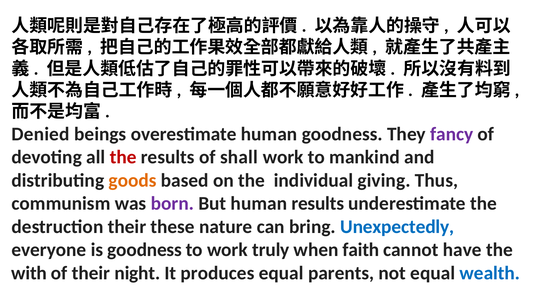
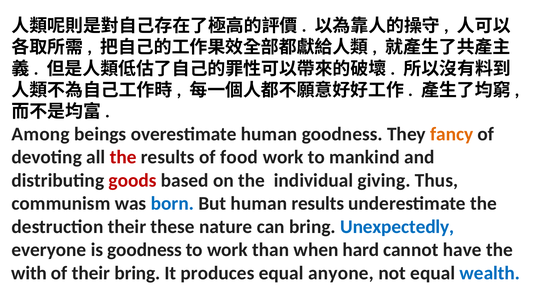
Denied: Denied -> Among
fancy colour: purple -> orange
shall: shall -> food
goods colour: orange -> red
born colour: purple -> blue
truly: truly -> than
faith: faith -> hard
their night: night -> bring
parents: parents -> anyone
